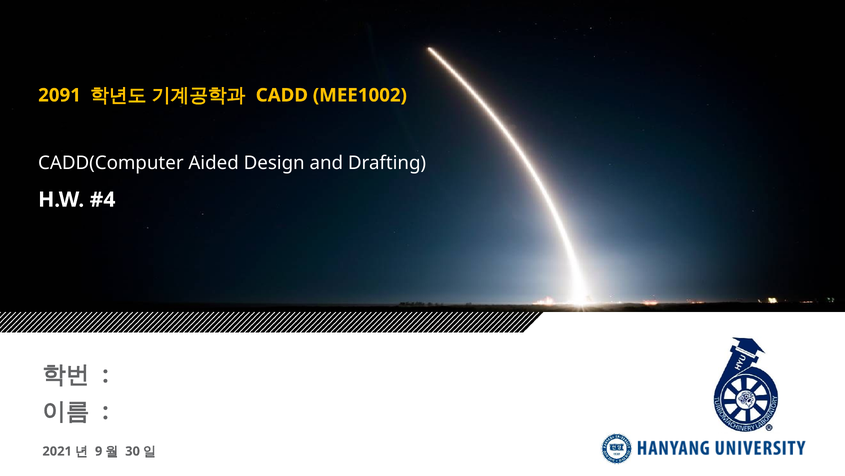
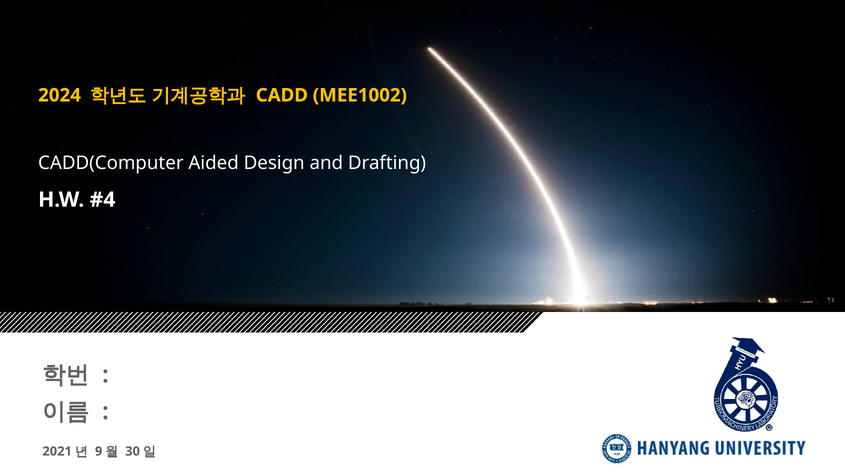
2091: 2091 -> 2024
